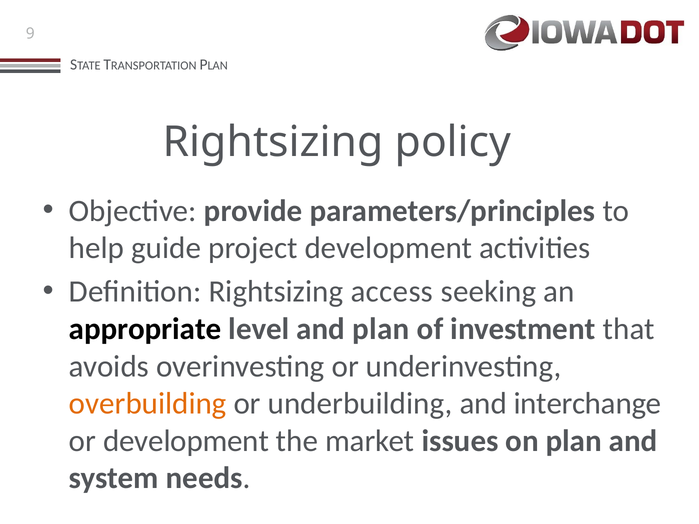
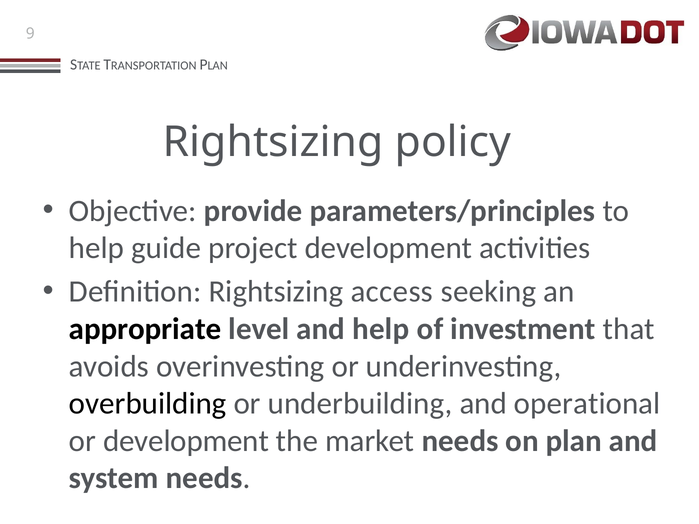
and plan: plan -> help
overbuilding colour: orange -> black
interchange: interchange -> operational
market issues: issues -> needs
